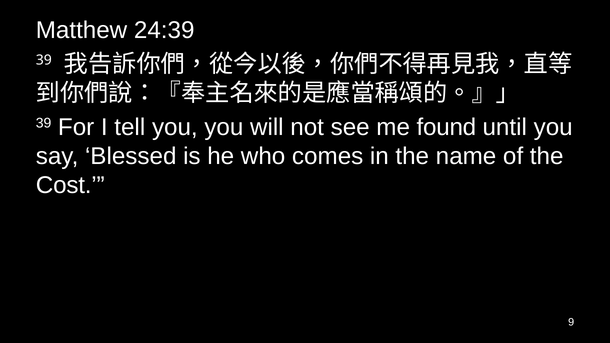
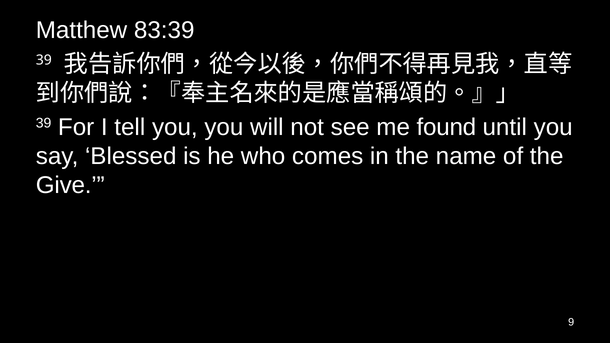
24:39: 24:39 -> 83:39
Cost: Cost -> Give
